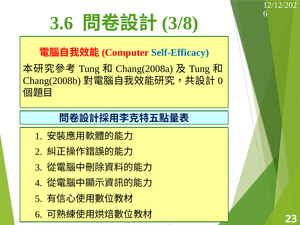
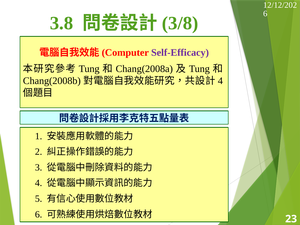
3.6: 3.6 -> 3.8
Self-Efficacy colour: blue -> purple
0 at (220, 81): 0 -> 4
